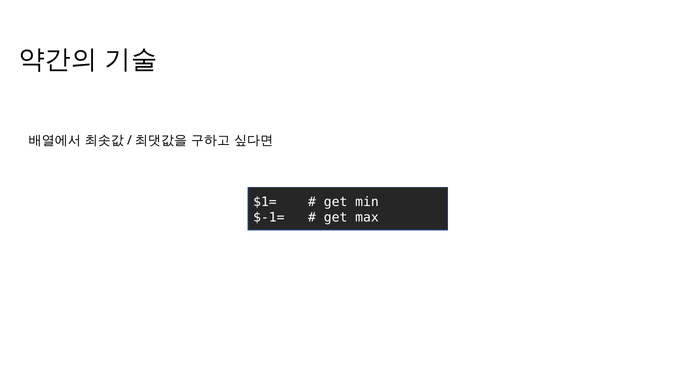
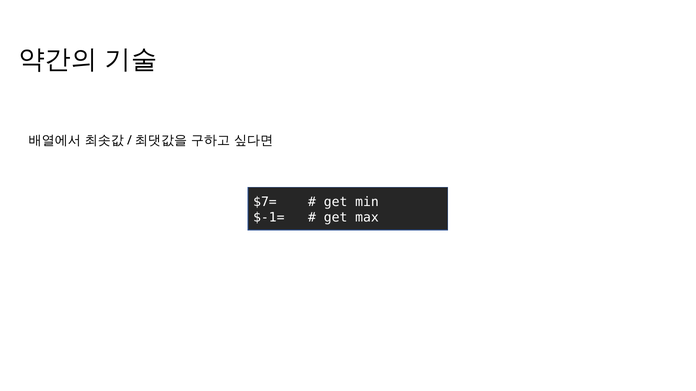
$1=: $1= -> $7=
